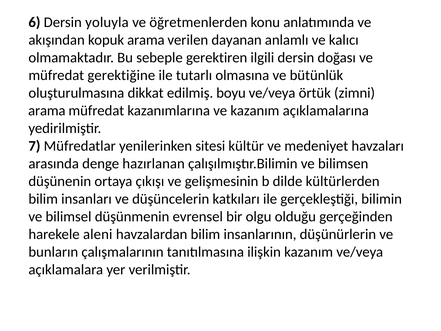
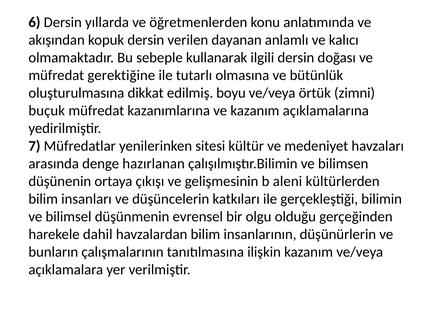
yoluyla: yoluyla -> yıllarda
kopuk arama: arama -> dersin
gerektiren: gerektiren -> kullanarak
arama at (47, 111): arama -> buçuk
dilde: dilde -> aleni
aleni: aleni -> dahil
